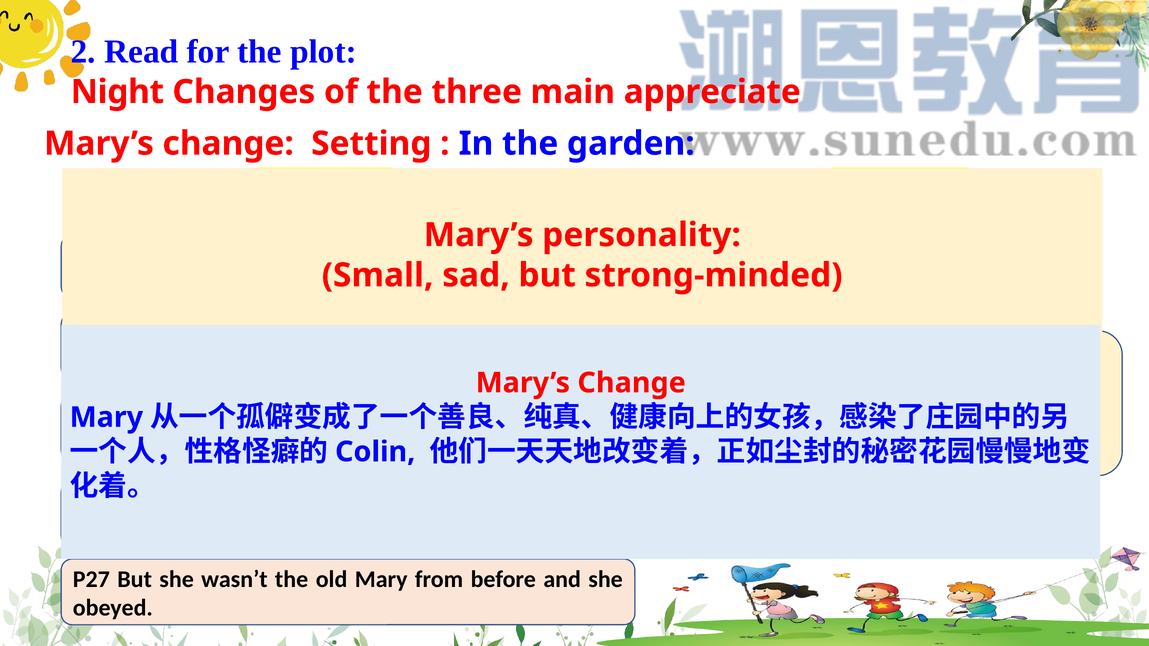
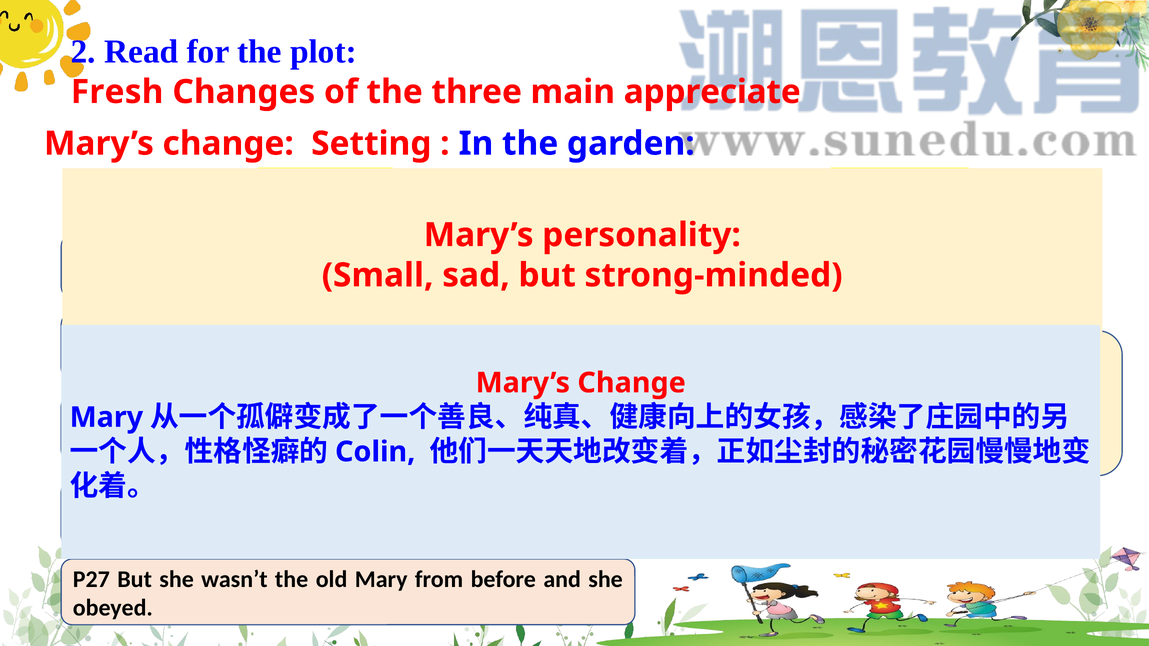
Night at (117, 92): Night -> Fresh
